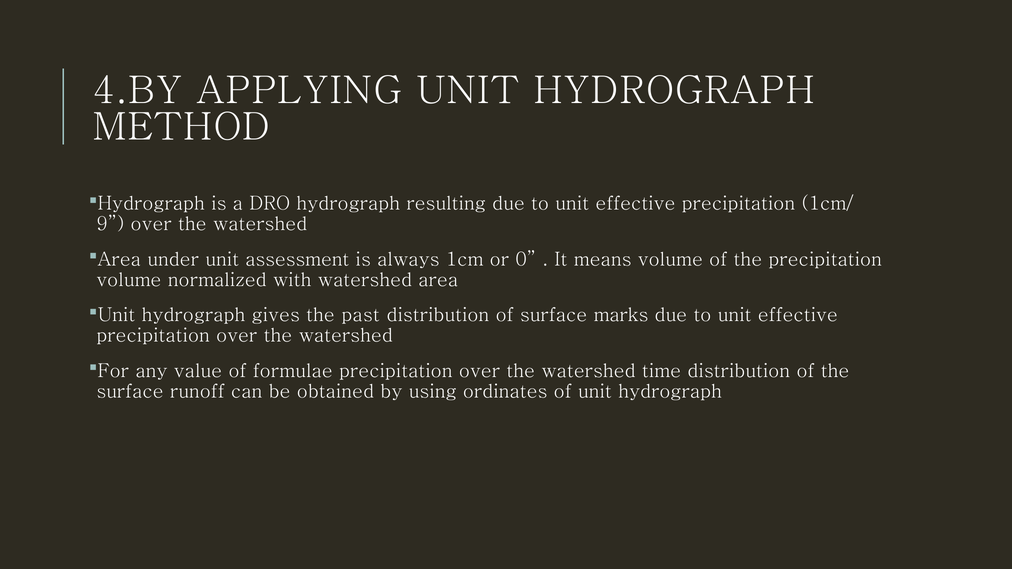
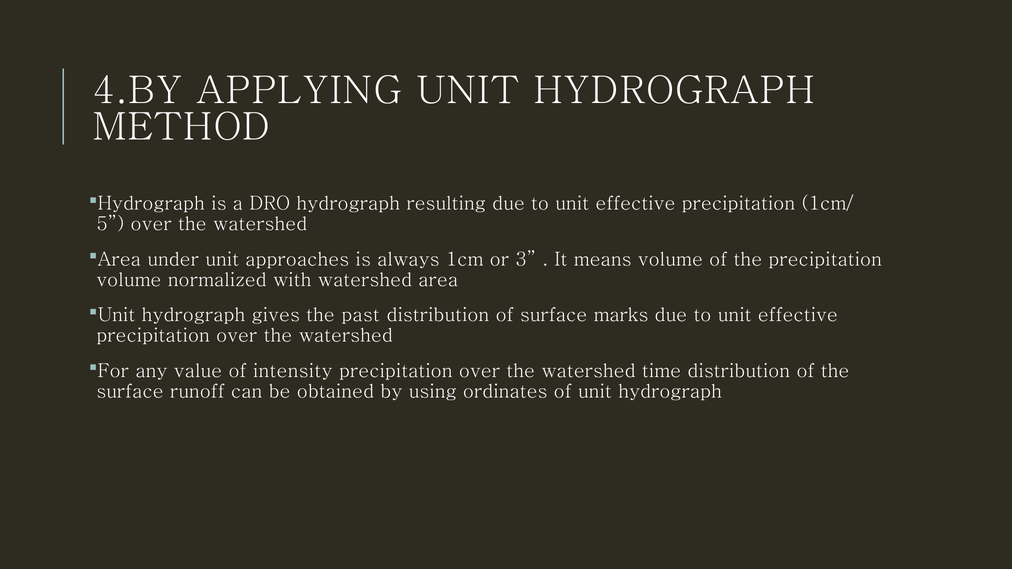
9: 9 -> 5
assessment: assessment -> approaches
0: 0 -> 3
formulae: formulae -> intensity
